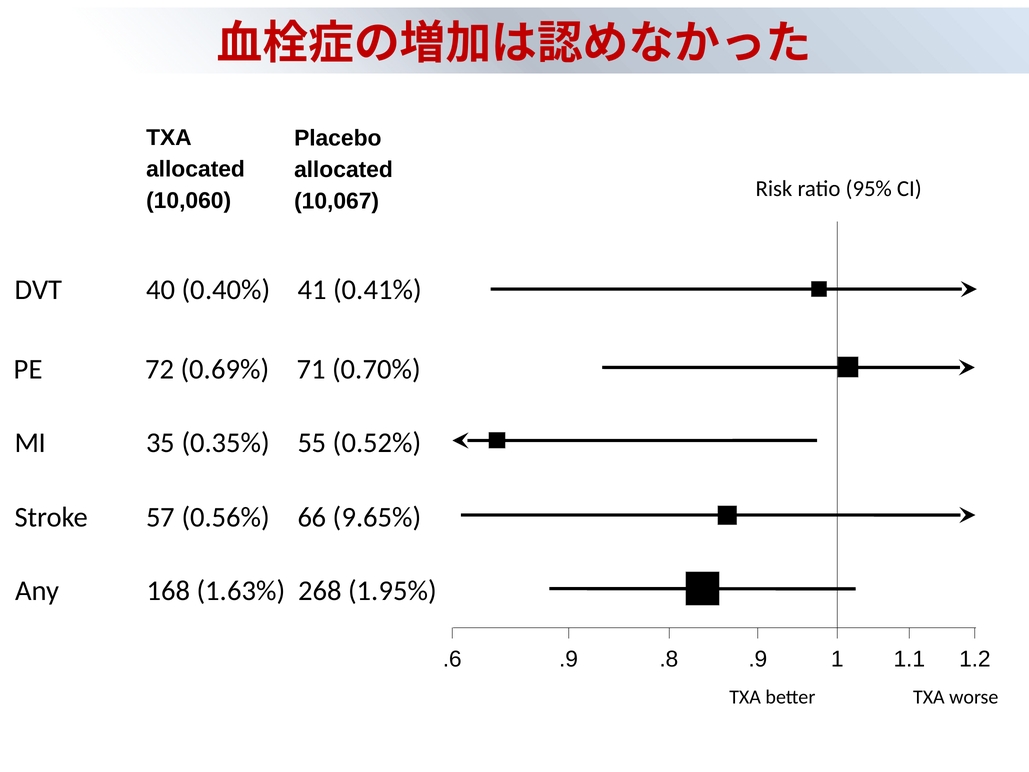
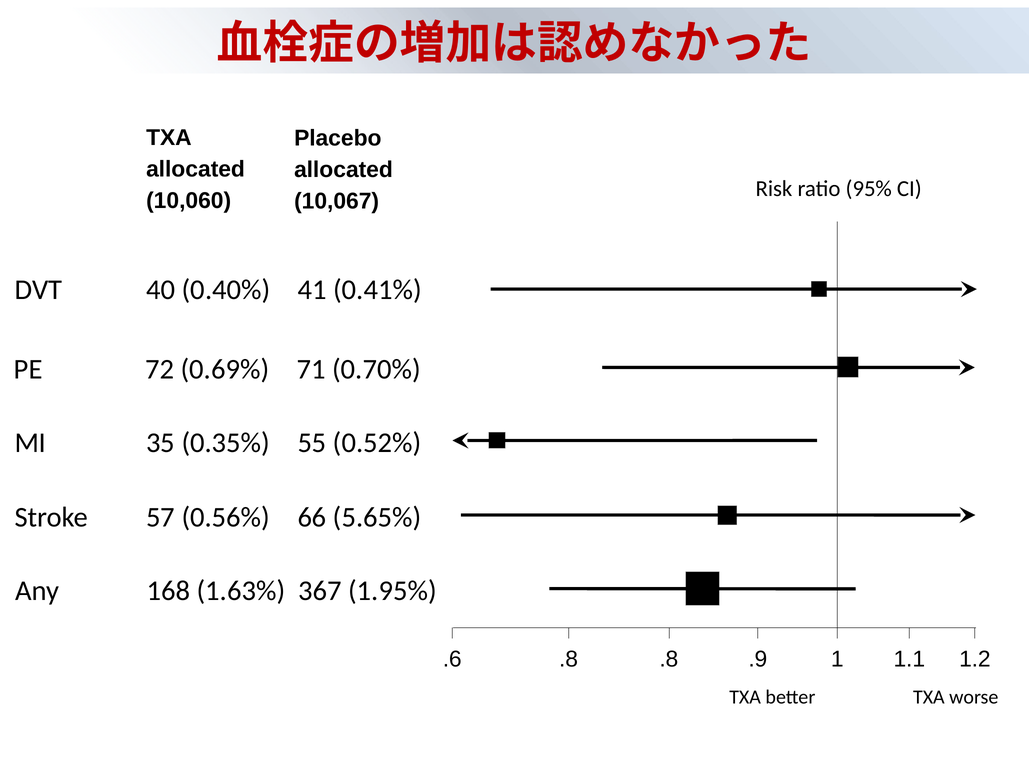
9.65%: 9.65% -> 5.65%
268: 268 -> 367
.6 .9: .9 -> .8
